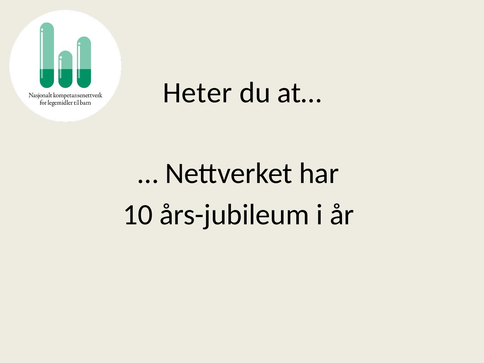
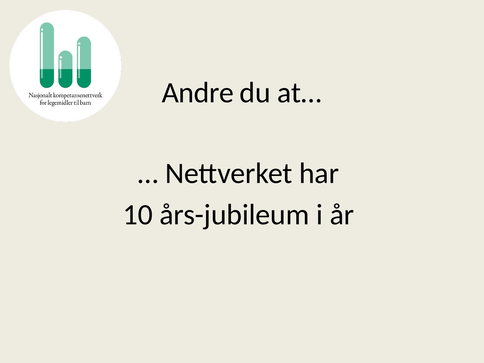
Heter: Heter -> Andre
